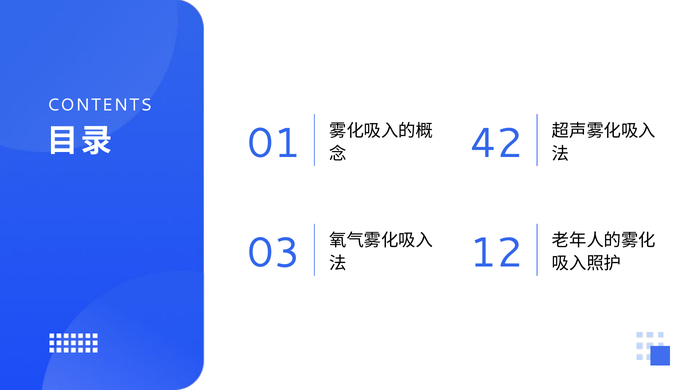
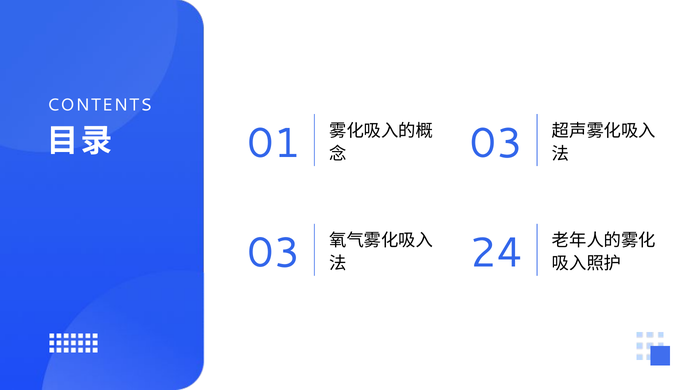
42 at (496, 143): 42 -> 03
12: 12 -> 24
